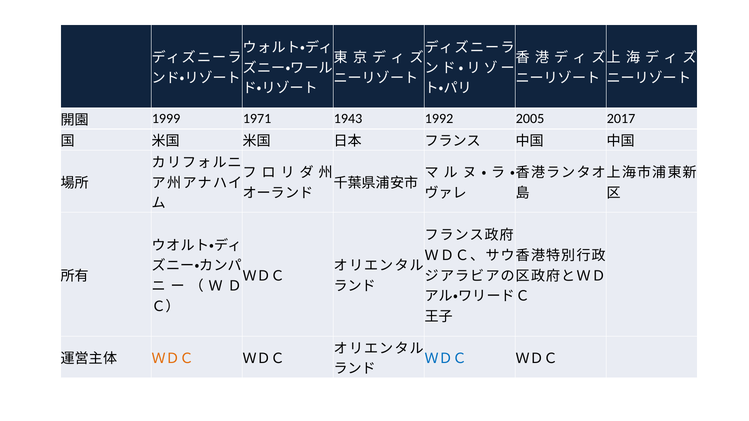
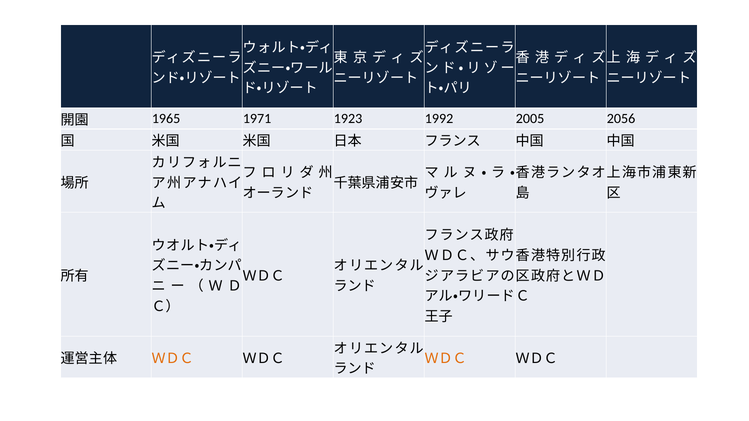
1999: 1999 -> 1965
1943: 1943 -> 1923
2017: 2017 -> 2056
ＷＤＣ at (446, 359) colour: blue -> orange
